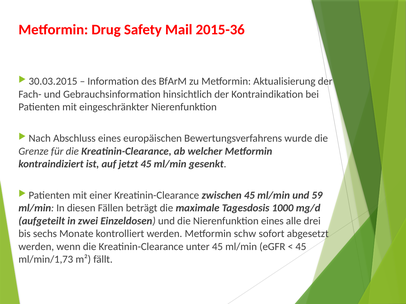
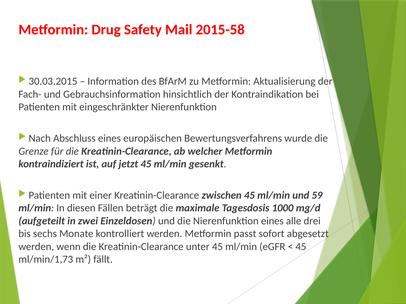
2015-36: 2015-36 -> 2015-58
schw: schw -> passt
